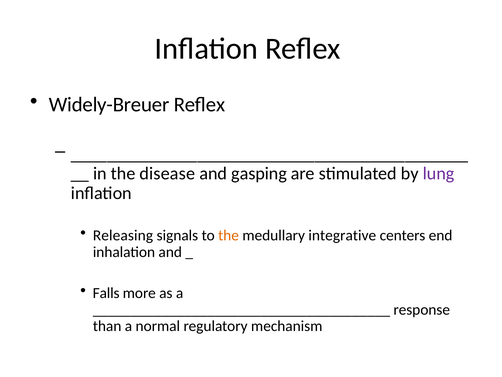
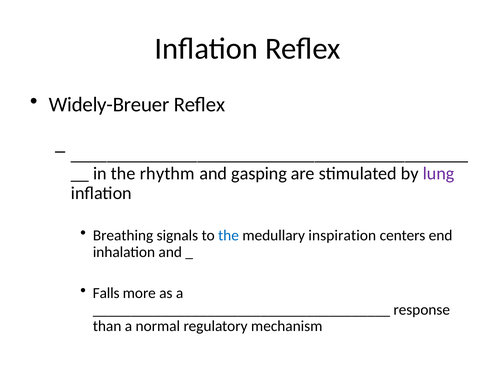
disease: disease -> rhythm
Releasing: Releasing -> Breathing
the at (229, 235) colour: orange -> blue
integrative: integrative -> inspiration
